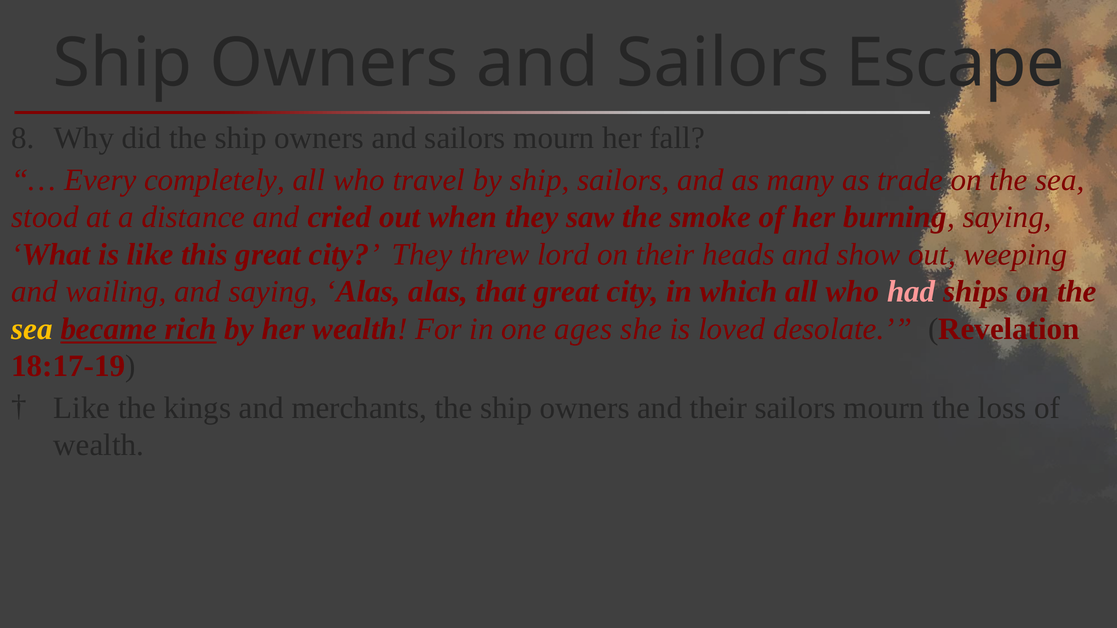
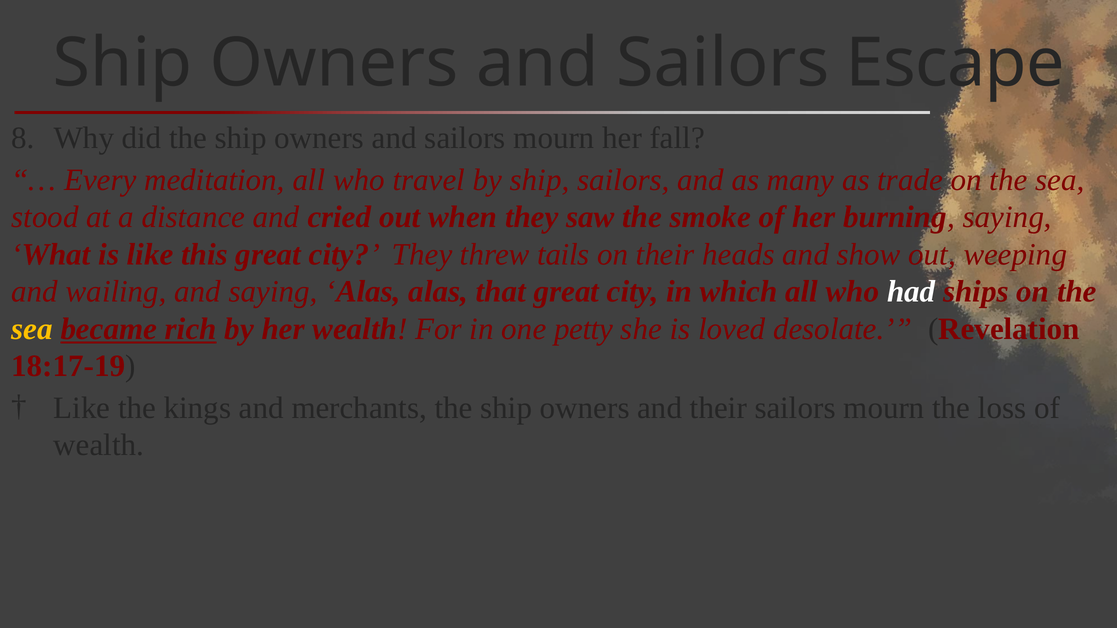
completely: completely -> meditation
lord: lord -> tails
had colour: pink -> white
ages: ages -> petty
